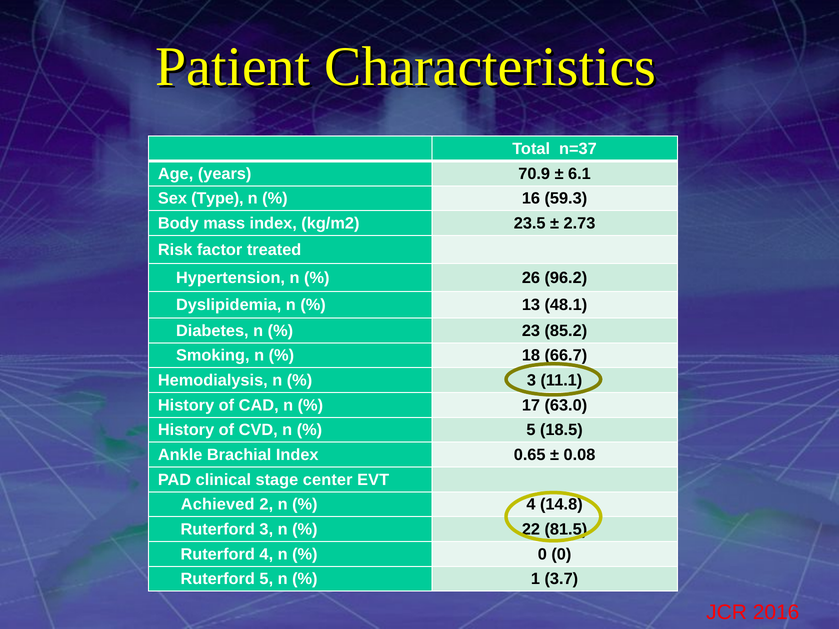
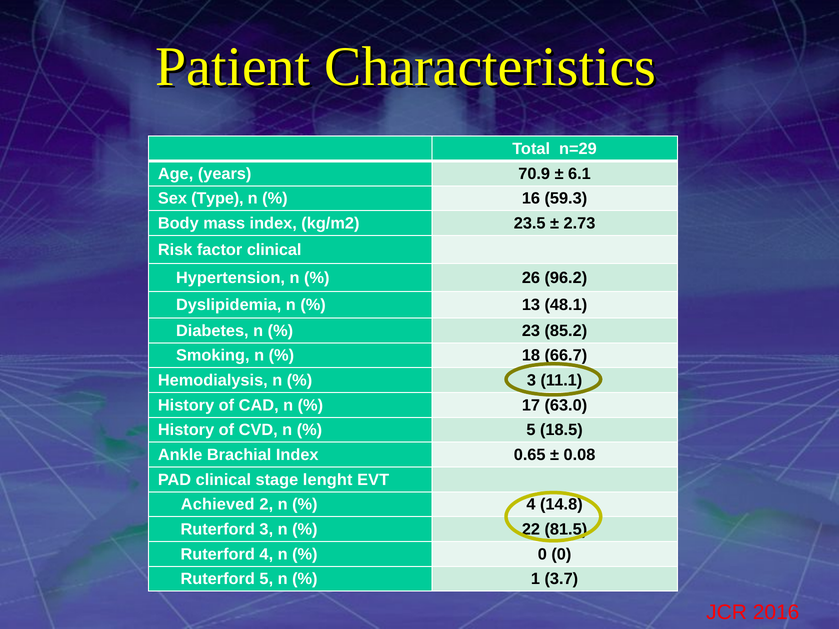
n=37: n=37 -> n=29
factor treated: treated -> clinical
center: center -> lenght
